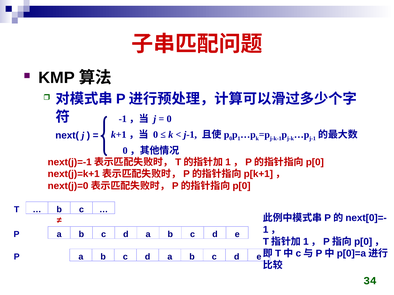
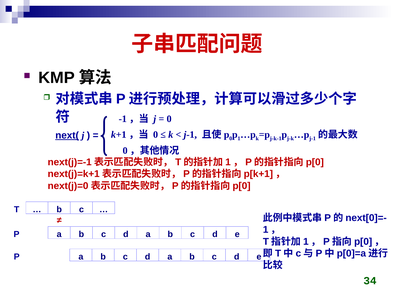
next( underline: none -> present
